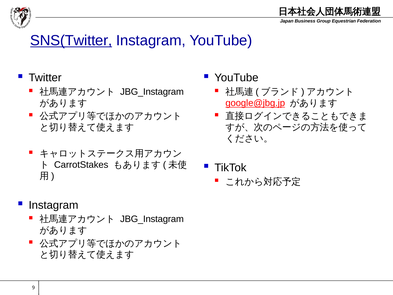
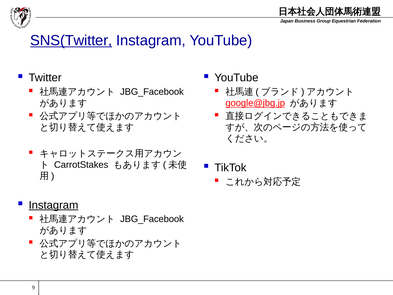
JBG_Instagram at (152, 92): JBG_Instagram -> JBG_Facebook
Instagram at (53, 205) underline: none -> present
JBG_Instagram at (152, 219): JBG_Instagram -> JBG_Facebook
